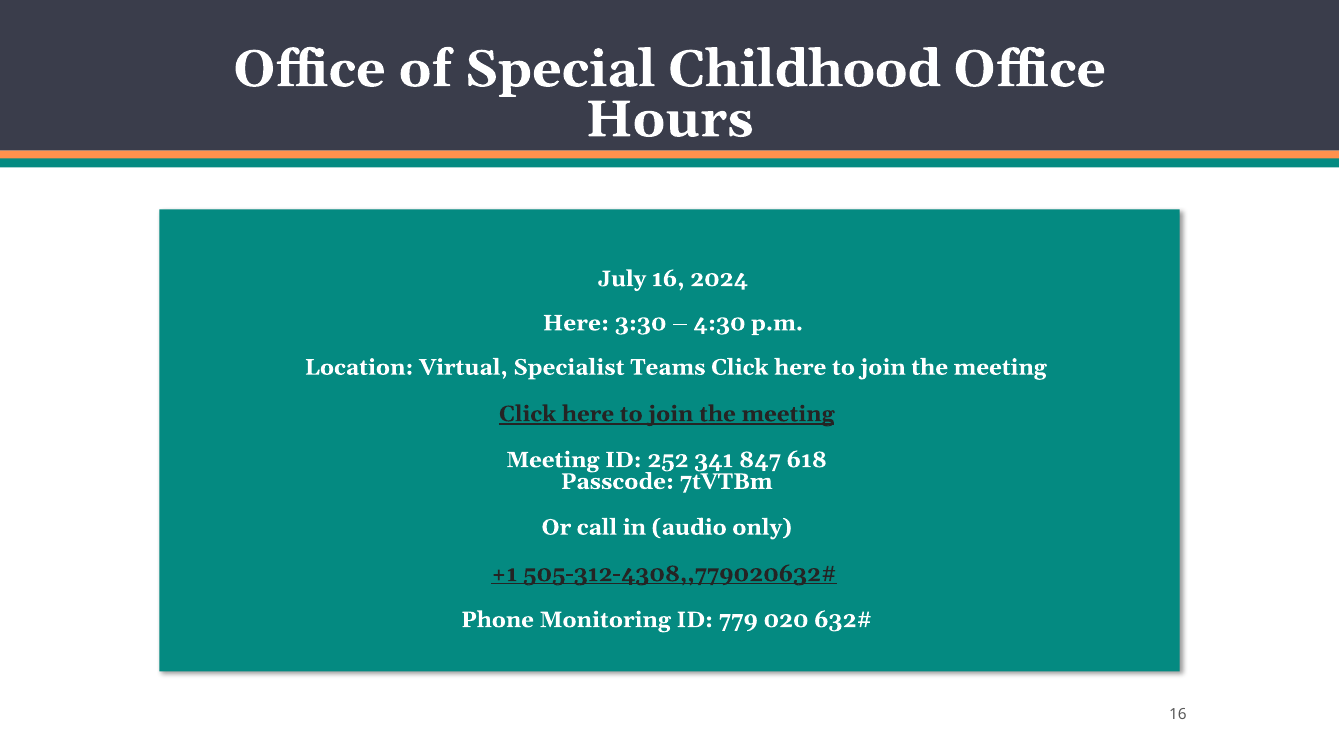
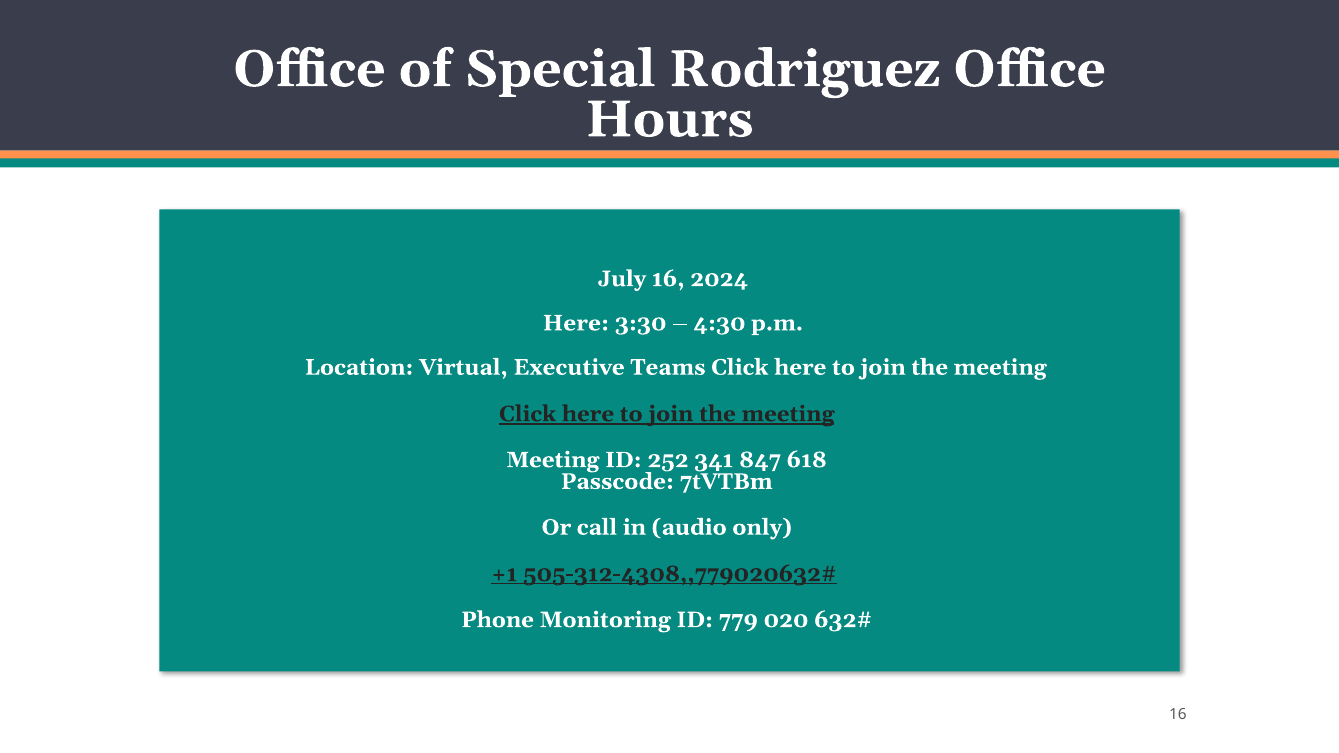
Childhood: Childhood -> Rodriguez
Specialist: Specialist -> Executive
